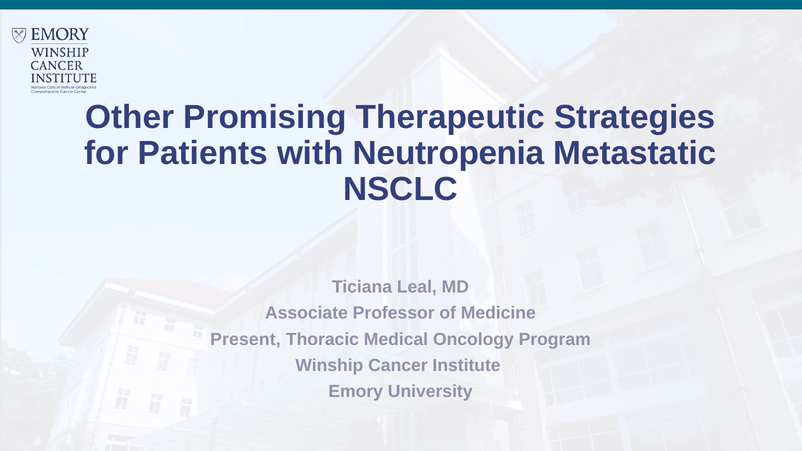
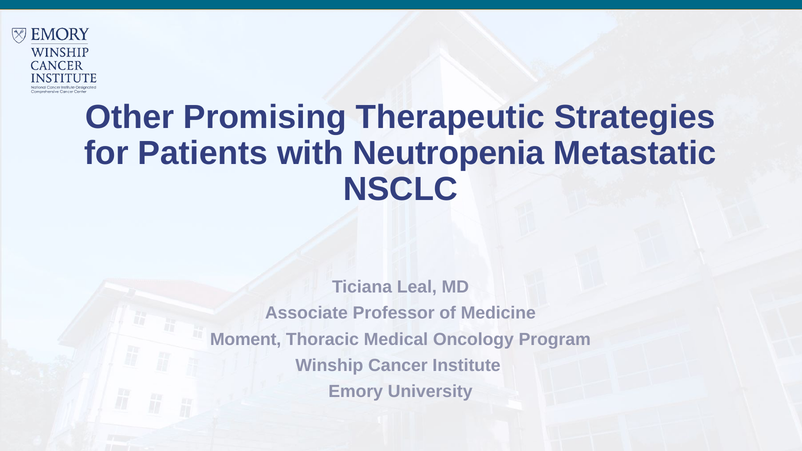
Present: Present -> Moment
